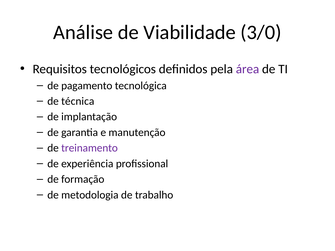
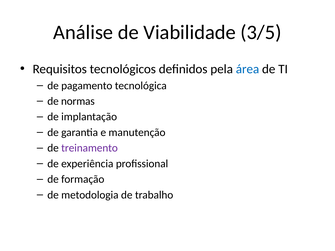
3/0: 3/0 -> 3/5
área colour: purple -> blue
técnica: técnica -> normas
